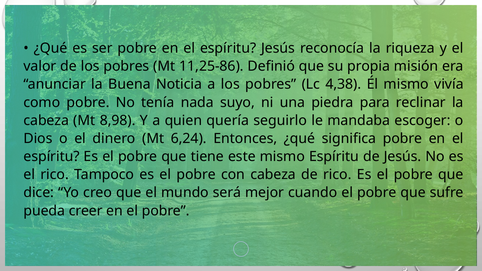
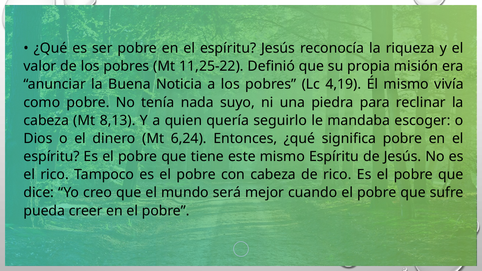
11,25-86: 11,25-86 -> 11,25-22
4,38: 4,38 -> 4,19
8,98: 8,98 -> 8,13
